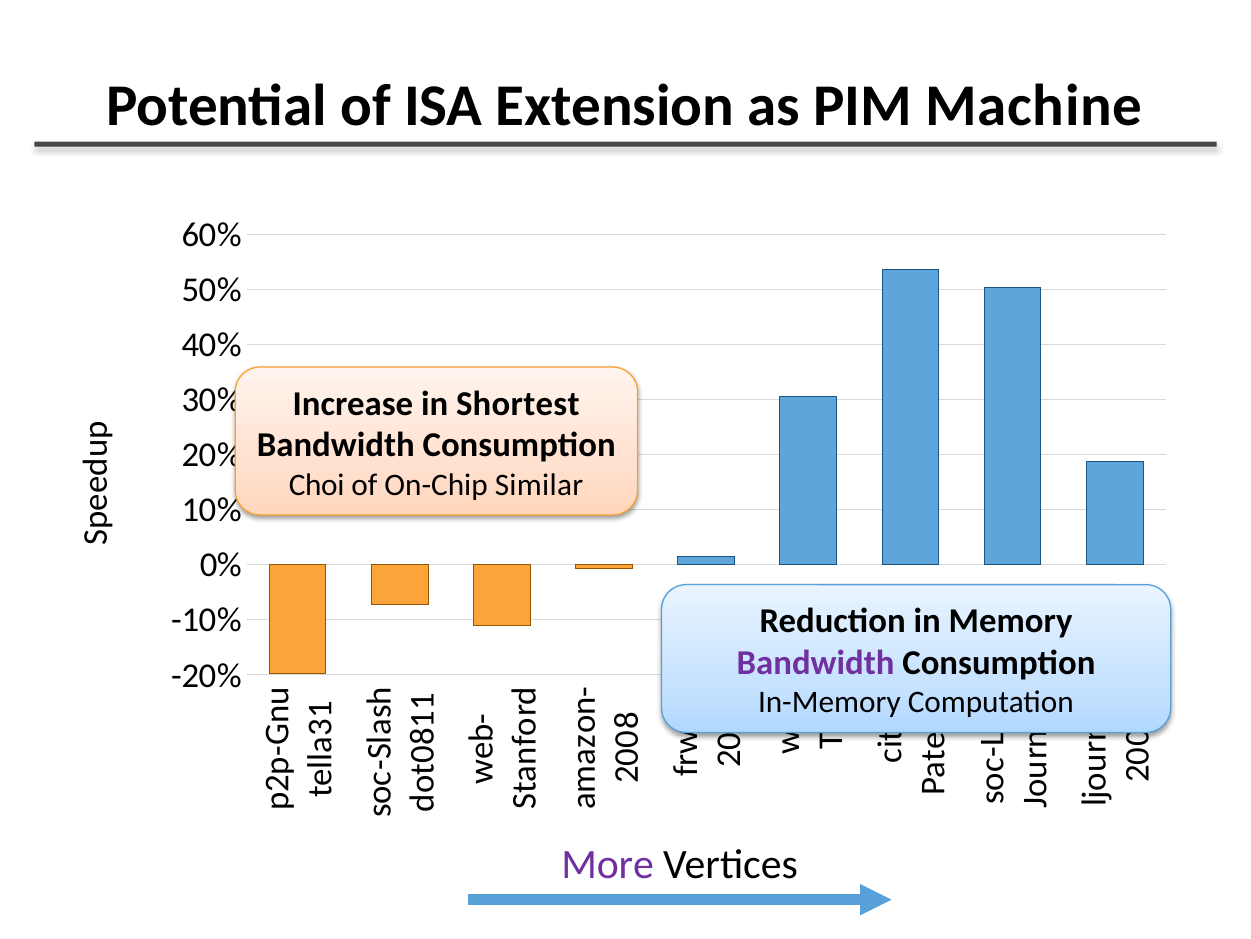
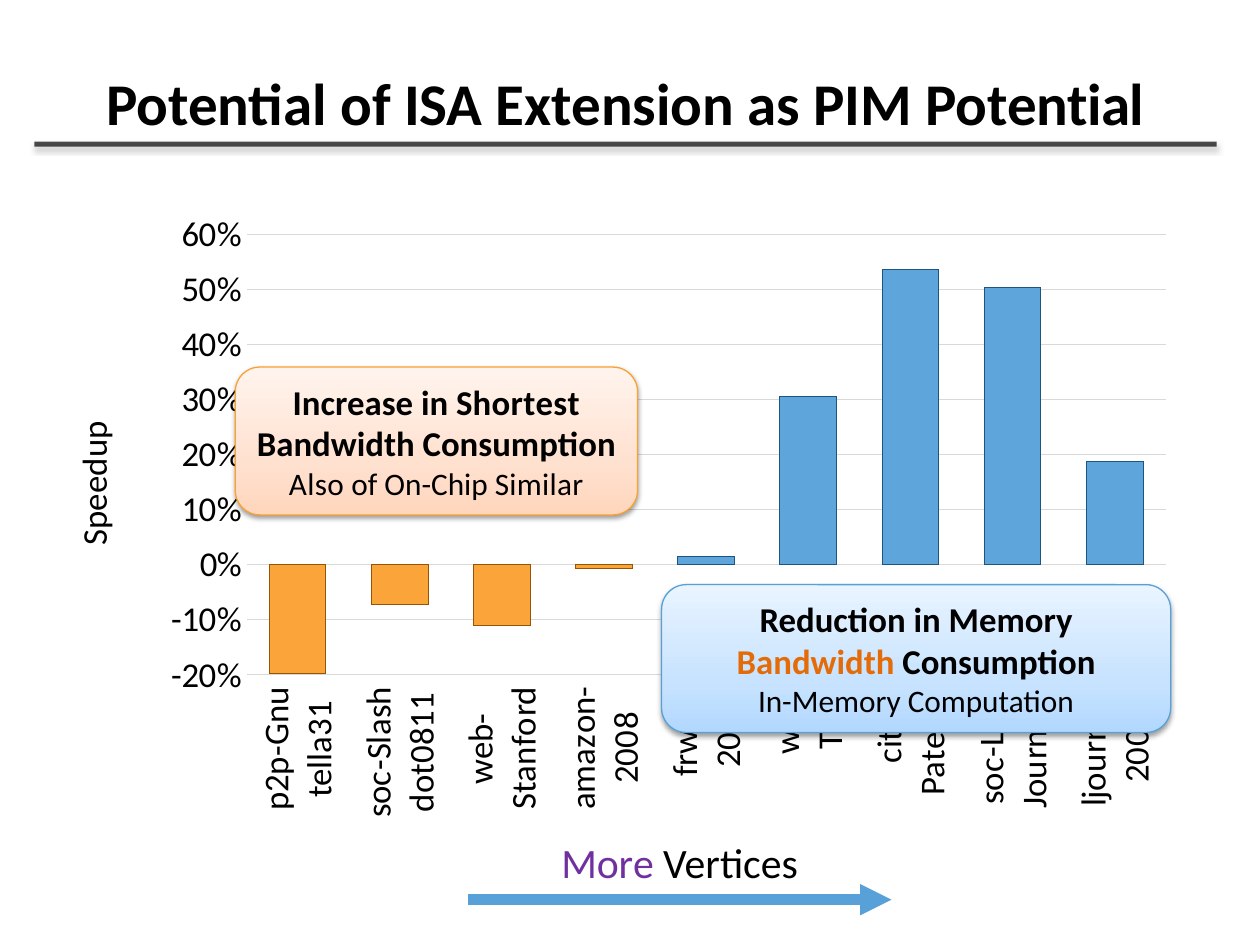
PIM Machine: Machine -> Potential
Choi: Choi -> Also
Bandwidth at (816, 663) colour: purple -> orange
